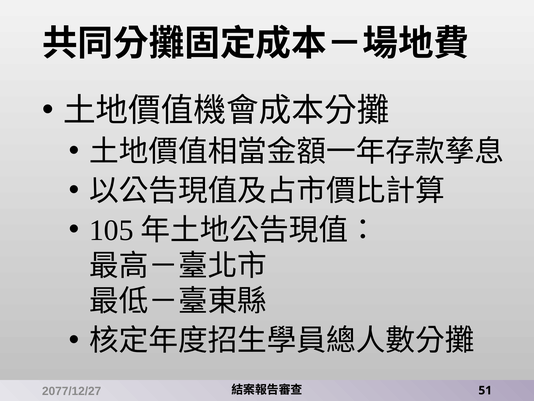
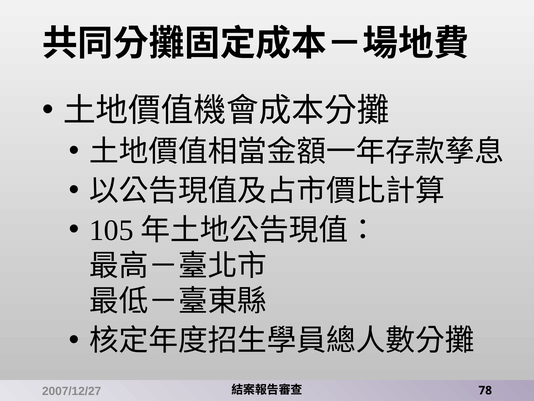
51: 51 -> 78
2077/12/27: 2077/12/27 -> 2007/12/27
